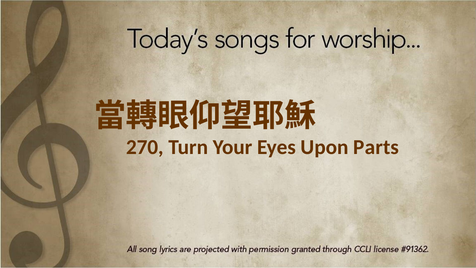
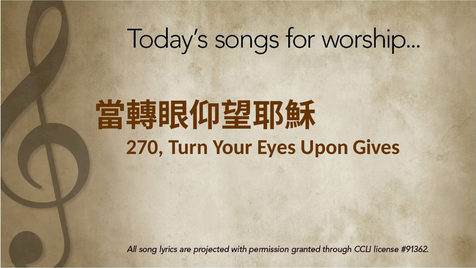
Parts: Parts -> Gives
